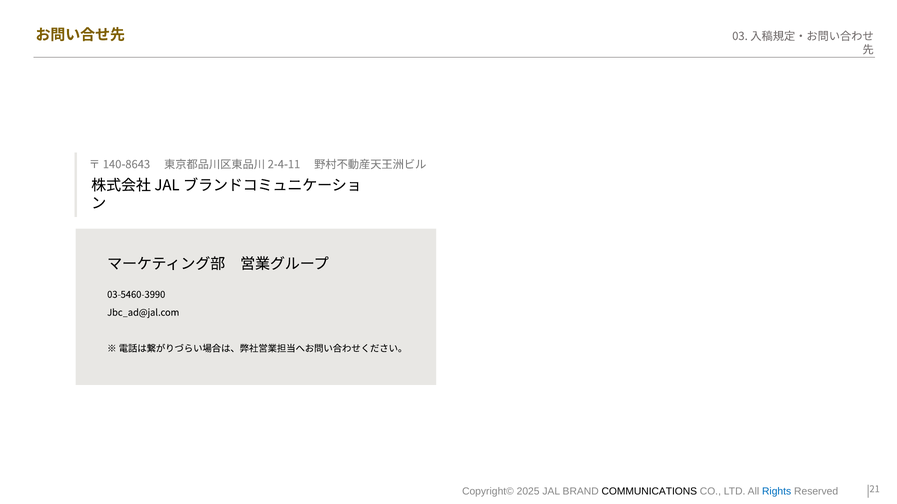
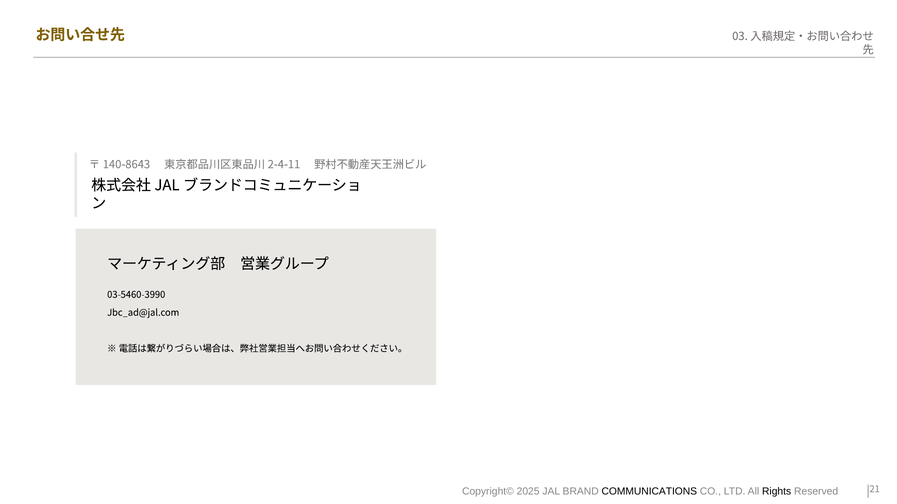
Rights colour: blue -> black
